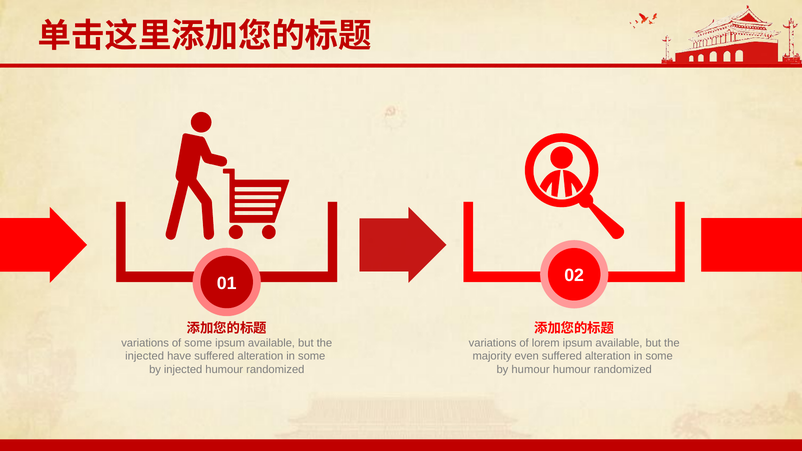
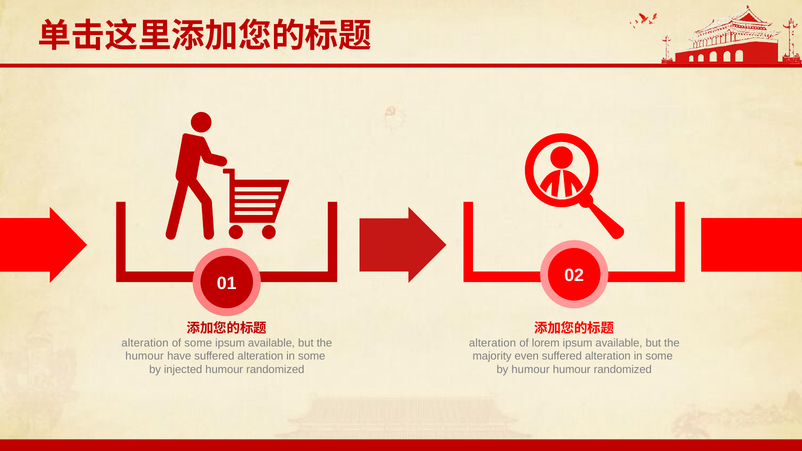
variations at (145, 343): variations -> alteration
variations at (493, 343): variations -> alteration
injected at (145, 356): injected -> humour
